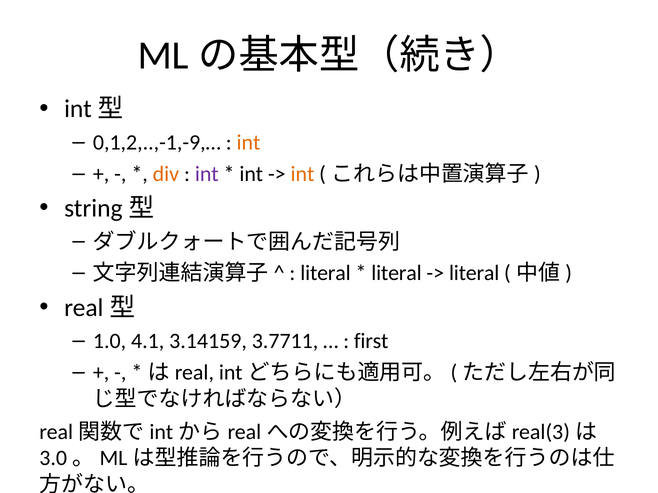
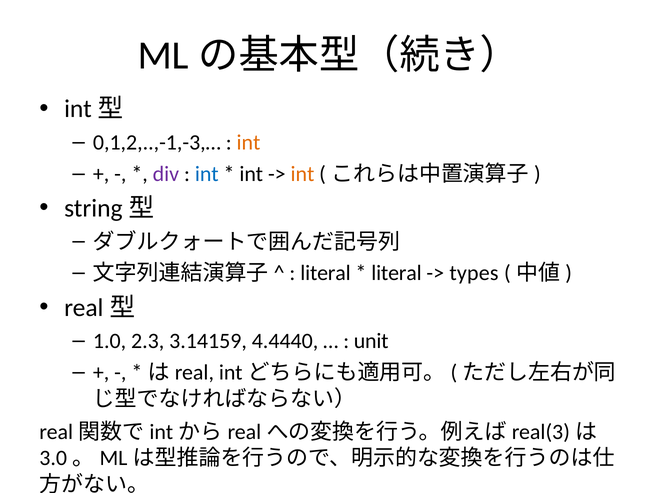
0,1,2,..,-1,-9,…: 0,1,2,..,-1,-9,… -> 0,1,2,..,-1,-3,…
div colour: orange -> purple
int at (207, 174) colour: purple -> blue
literal at (474, 273): literal -> types
4.1: 4.1 -> 2.3
3.7711: 3.7711 -> 4.4440
first: first -> unit
